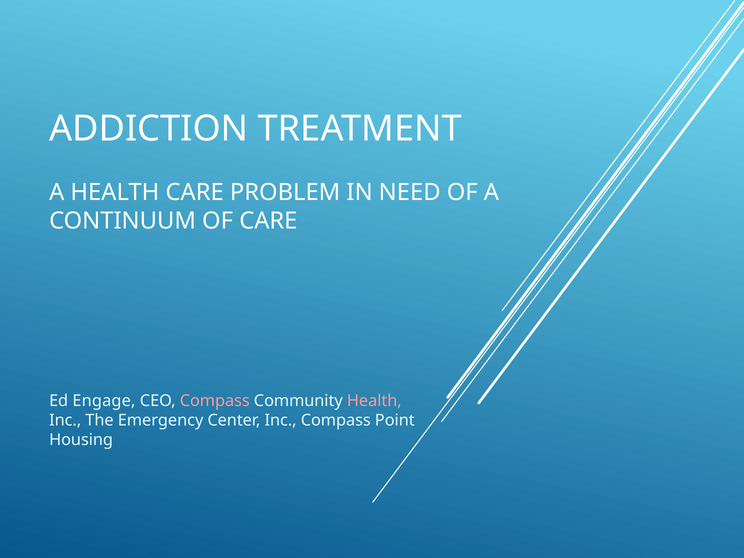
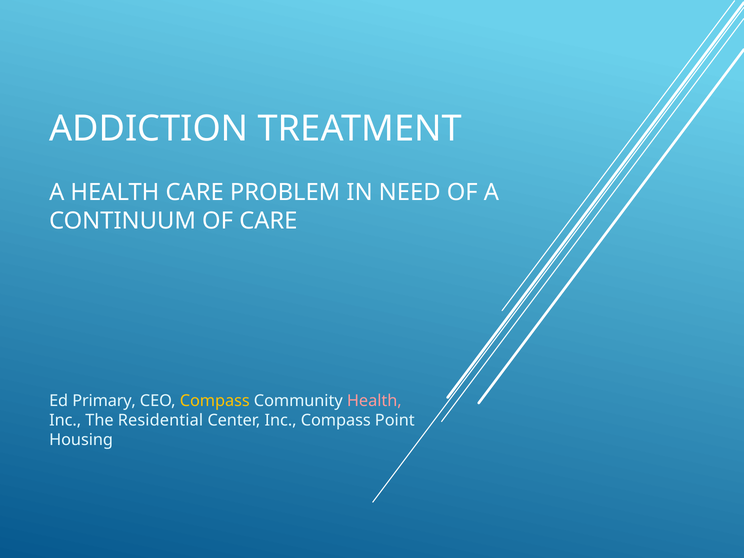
Engage: Engage -> Primary
Compass at (215, 401) colour: pink -> yellow
Emergency: Emergency -> Residential
